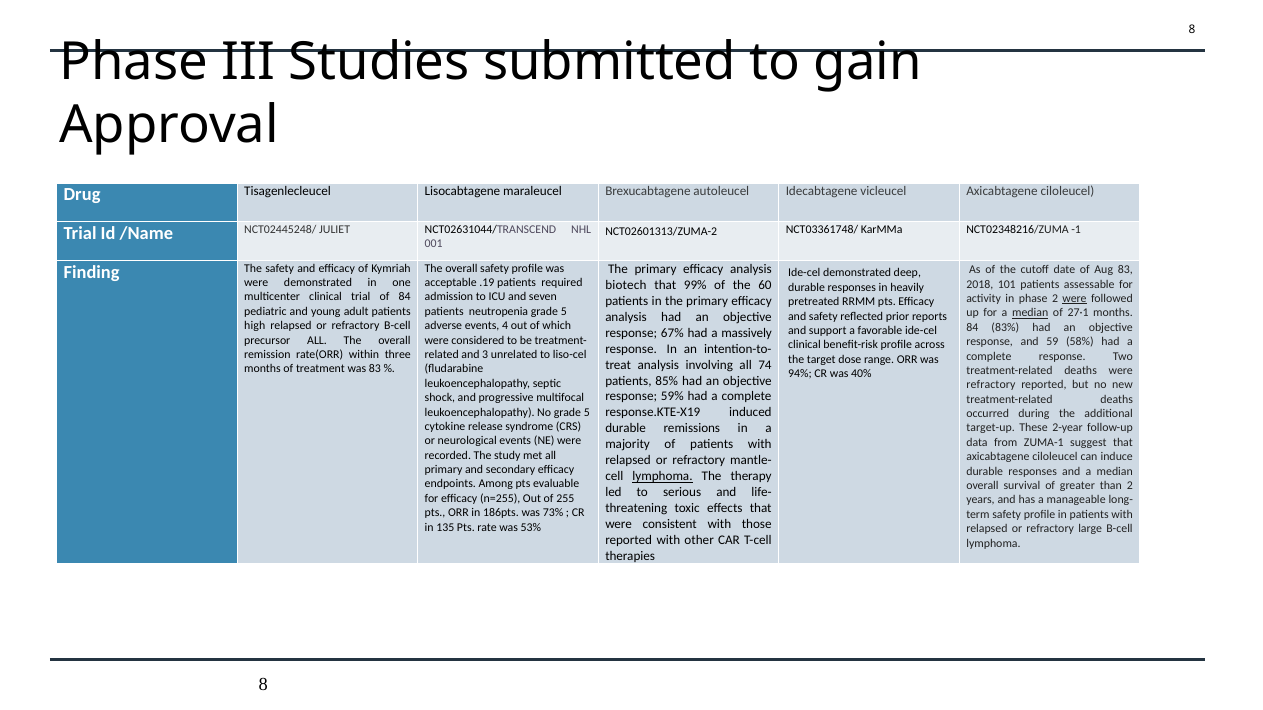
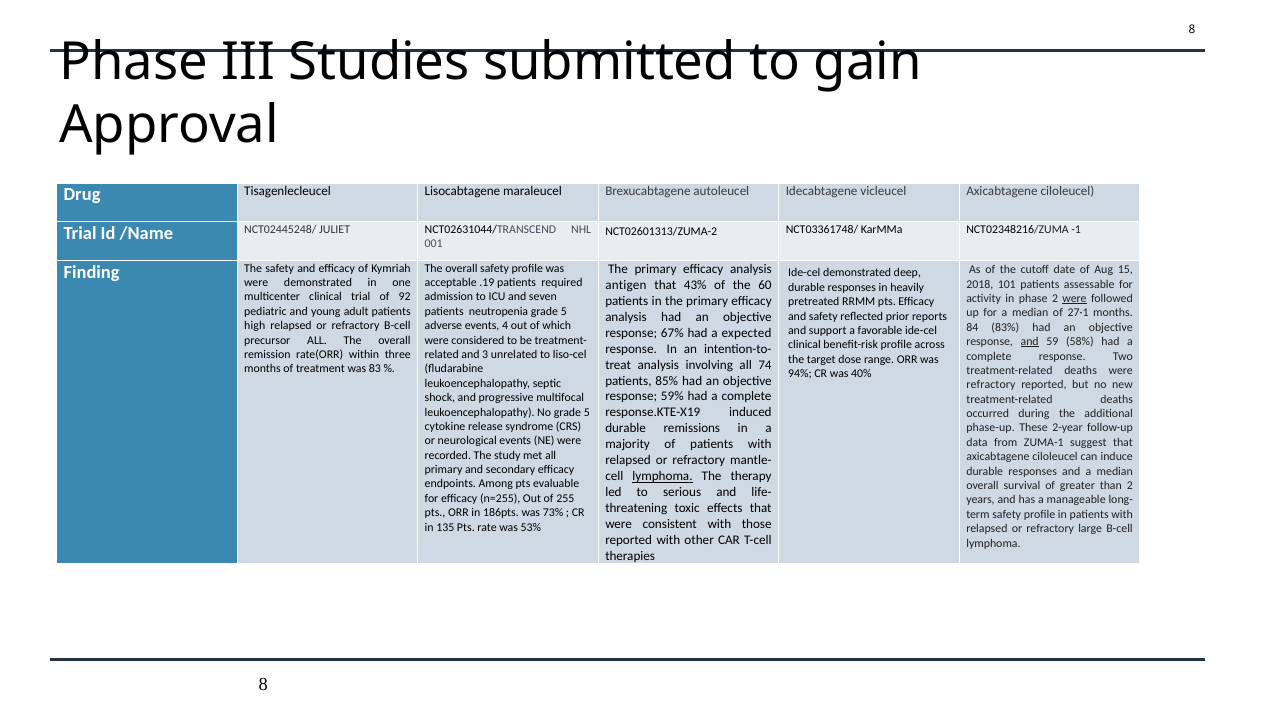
Aug 83: 83 -> 15
biotech: biotech -> antigen
99%: 99% -> 43%
of 84: 84 -> 92
median at (1030, 313) underline: present -> none
massively: massively -> expected
and at (1030, 342) underline: none -> present
target-up: target-up -> phase-up
